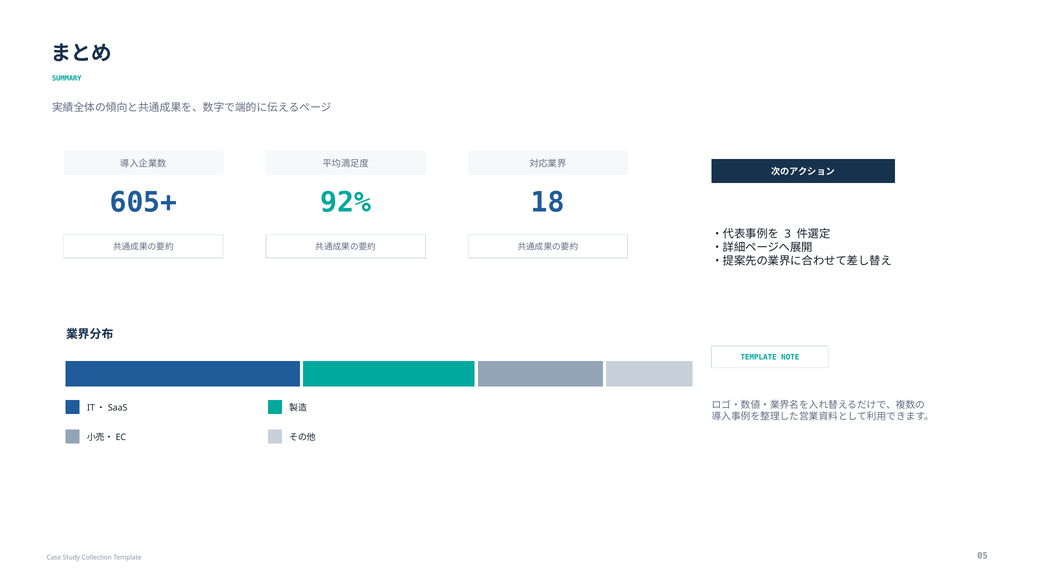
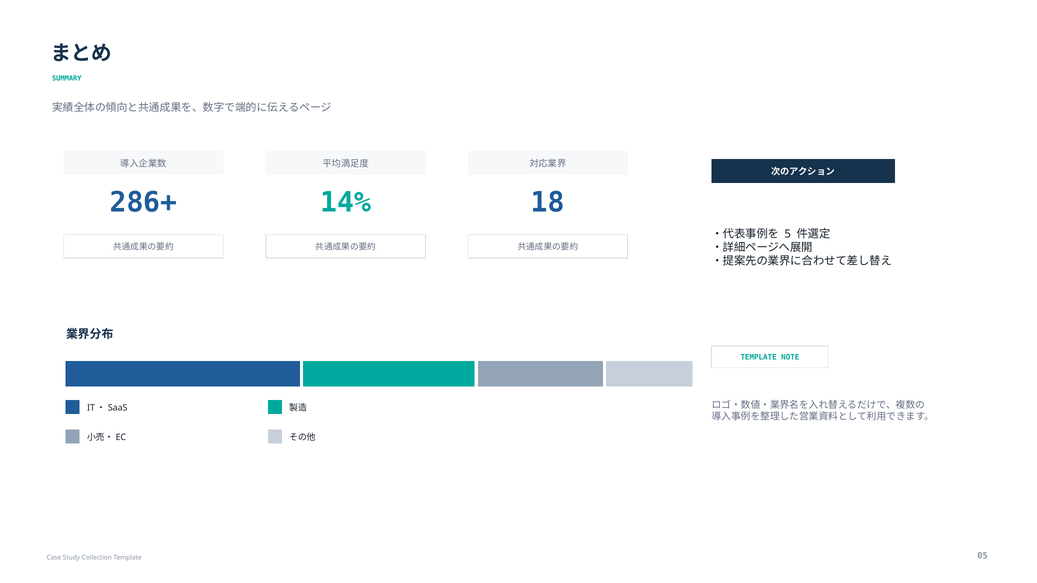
605+: 605+ -> 286+
92%: 92% -> 14%
3: 3 -> 5
